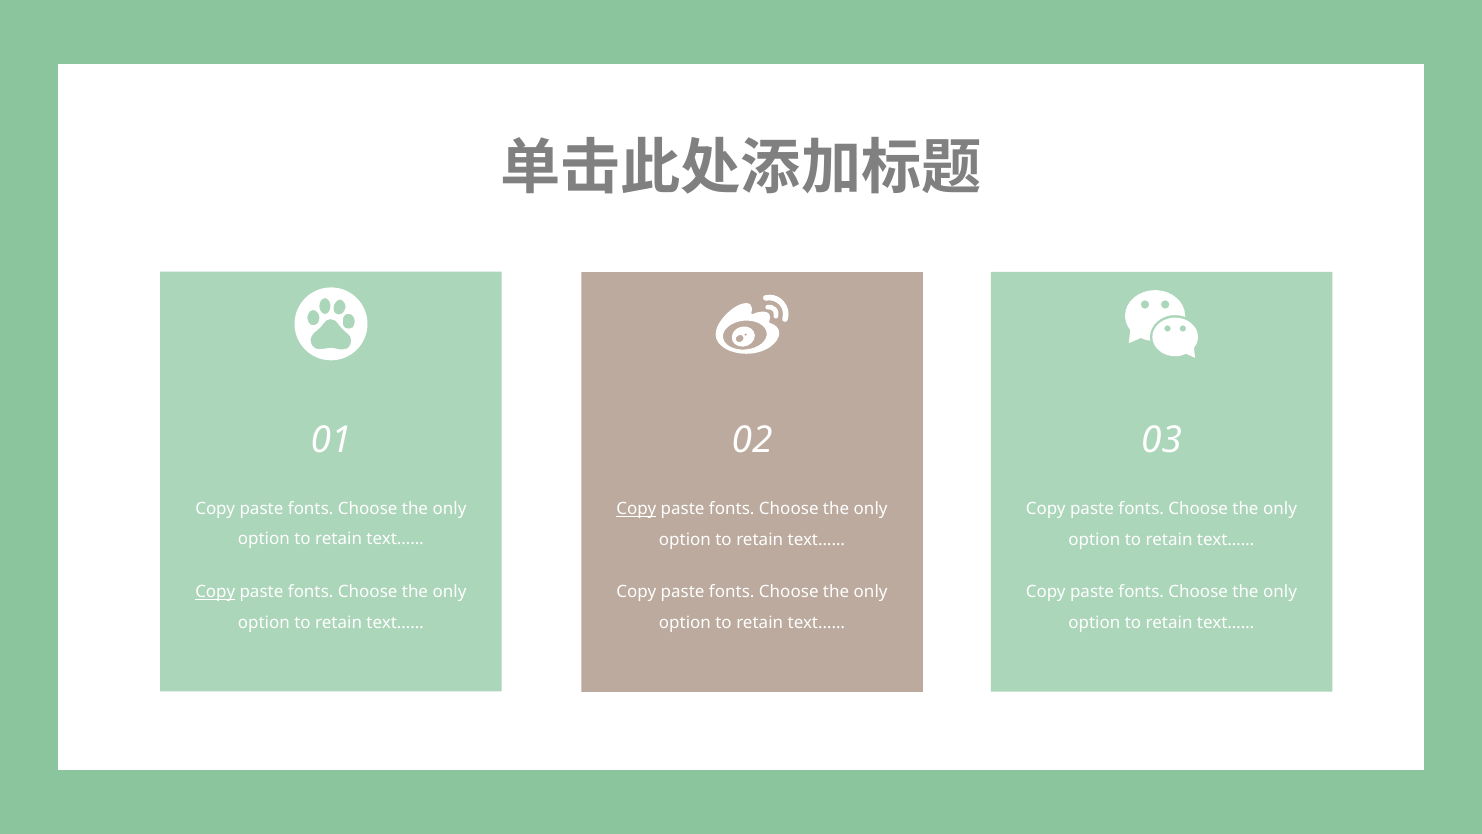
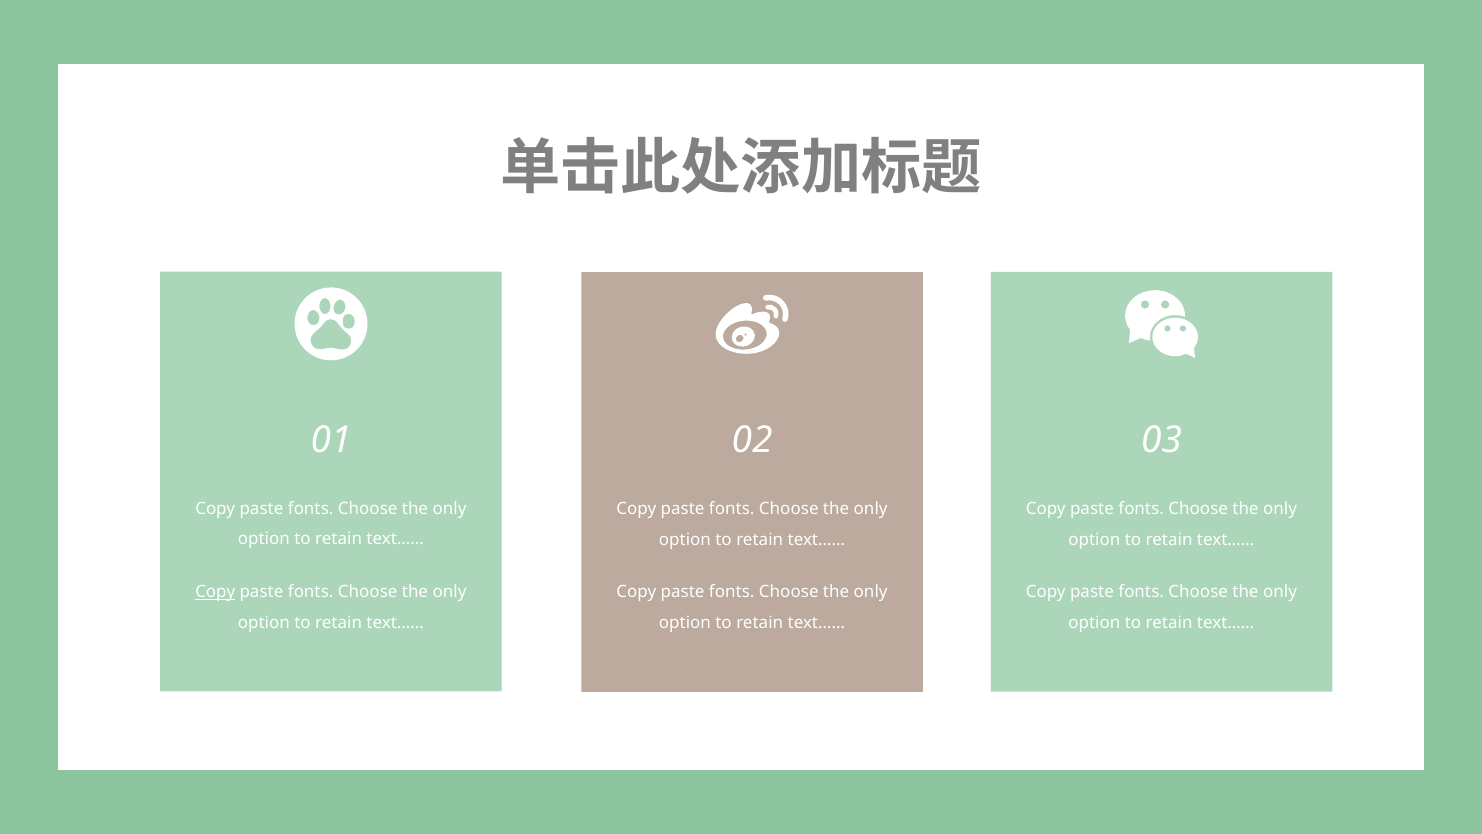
Copy at (636, 509) underline: present -> none
